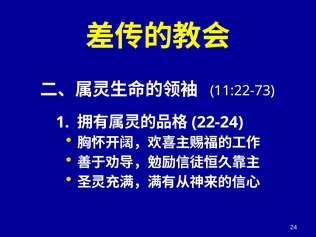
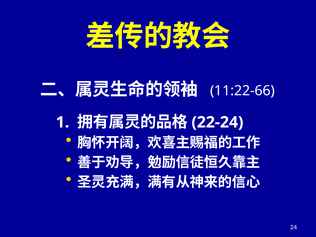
11:22-73: 11:22-73 -> 11:22-66
